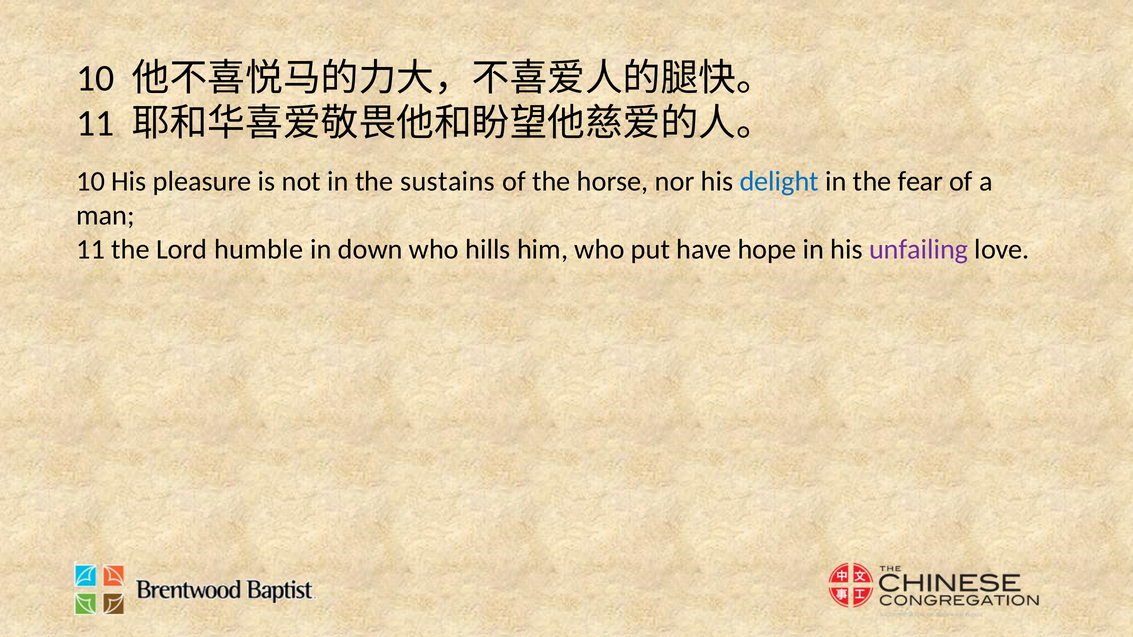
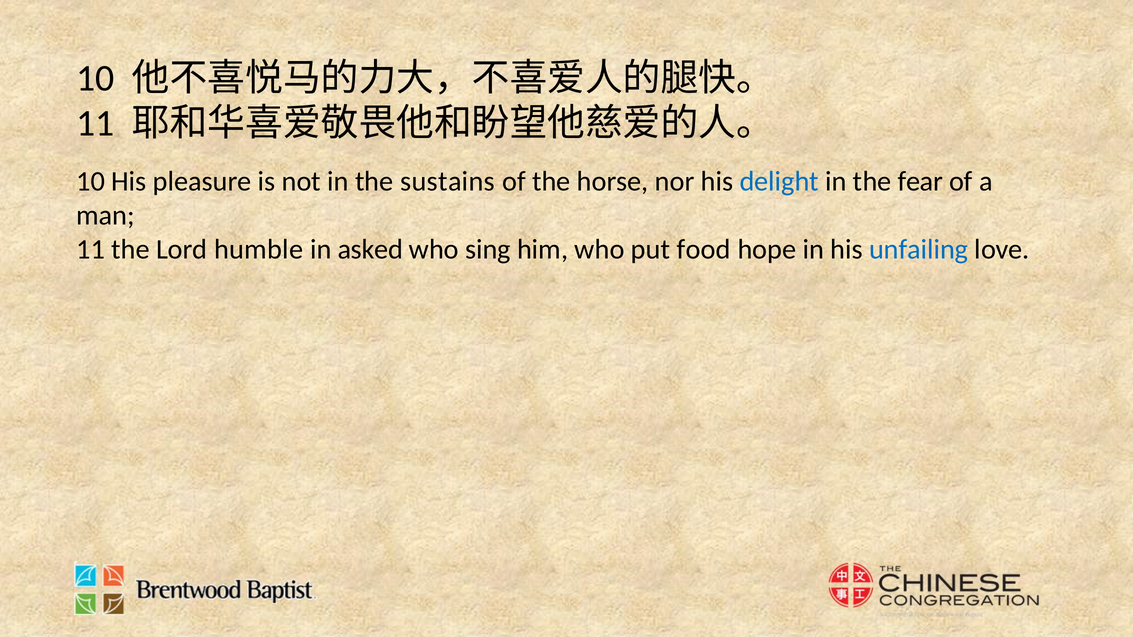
down: down -> asked
hills: hills -> sing
have: have -> food
unfailing colour: purple -> blue
